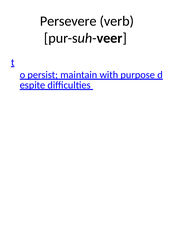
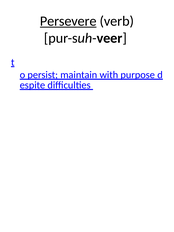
Persevere underline: none -> present
